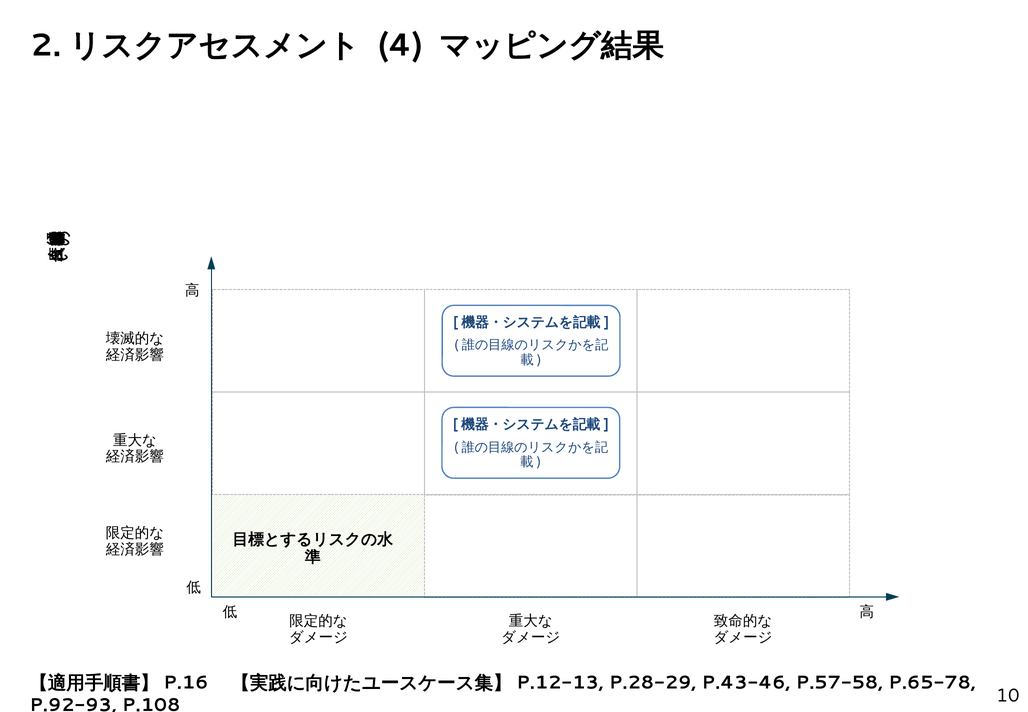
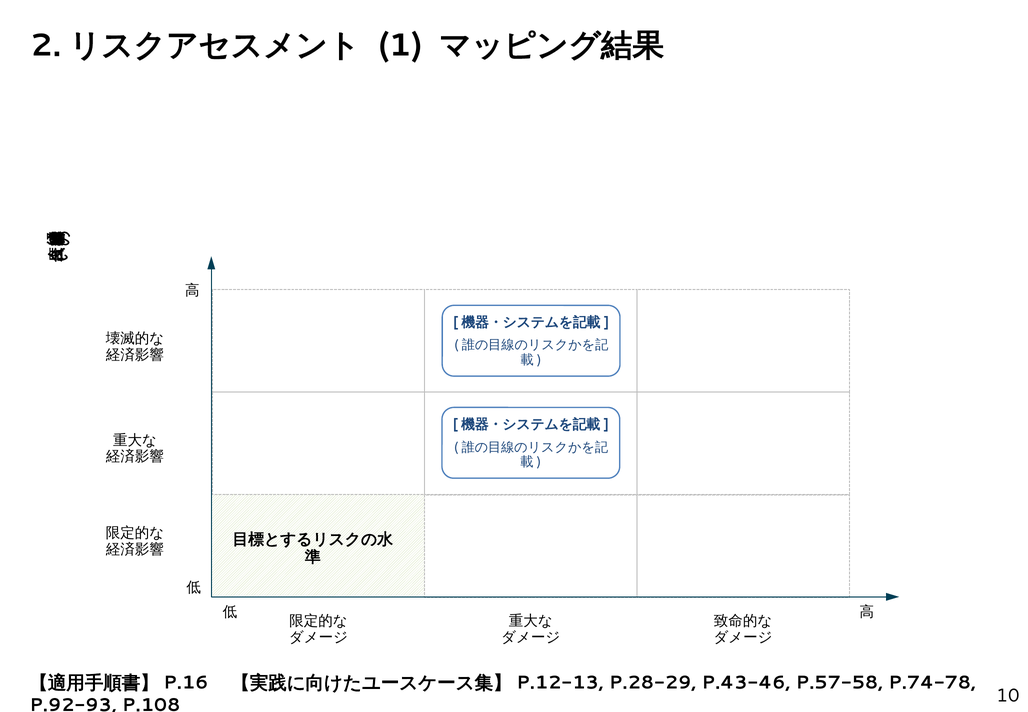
4: 4 -> 1
P.65-78: P.65-78 -> P.74-78
